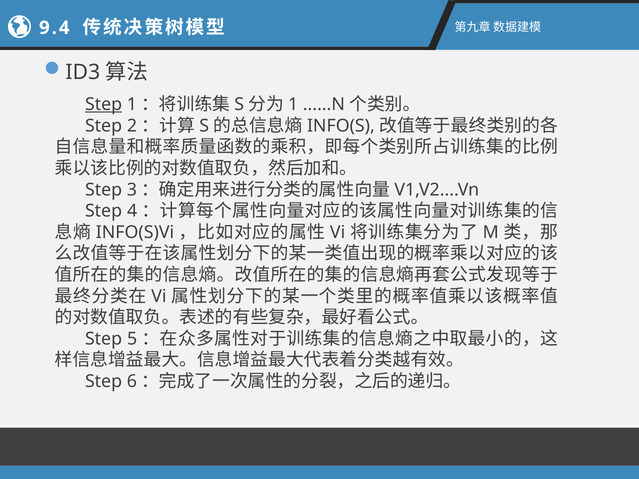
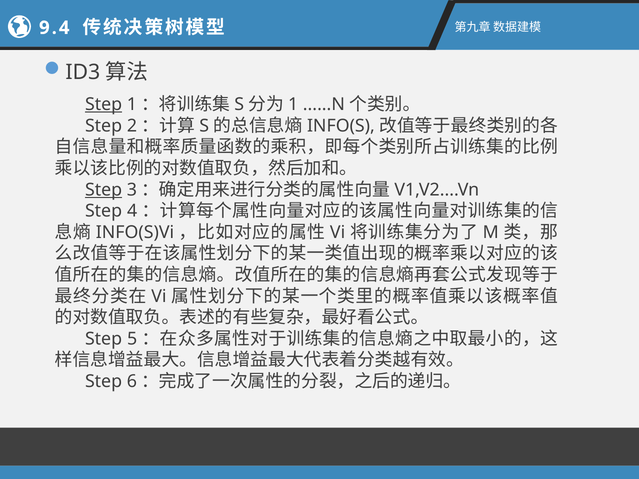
Step at (104, 190) underline: none -> present
